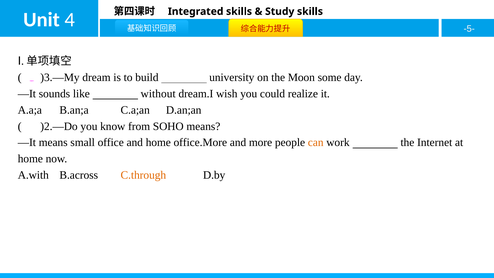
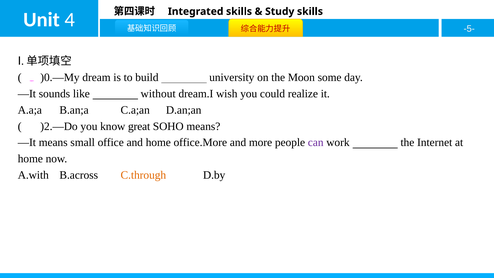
)3.—My: )3.—My -> )0.—My
from: from -> great
can colour: orange -> purple
